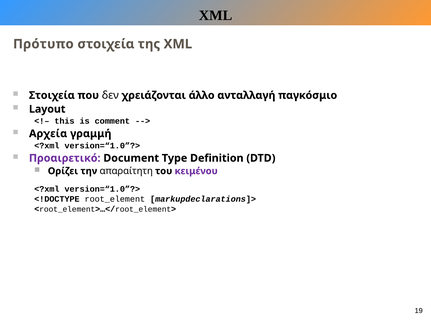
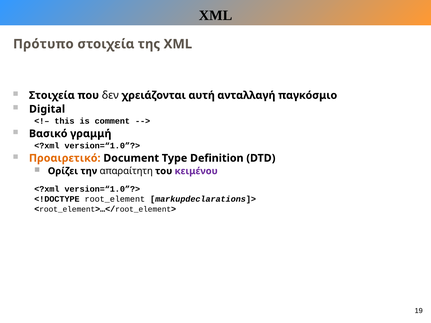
άλλο: άλλο -> αυτή
Layout: Layout -> Digital
Αρχεία: Αρχεία -> Βασικό
Προαιρετικό colour: purple -> orange
